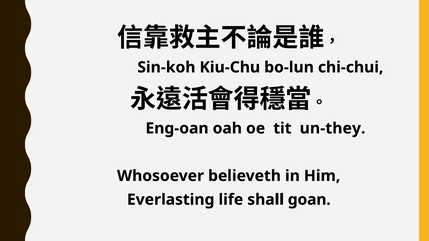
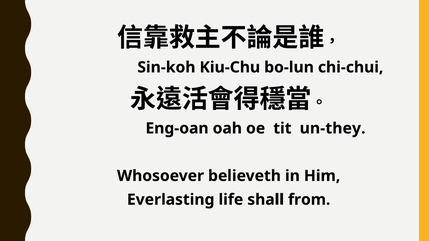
goan: goan -> from
